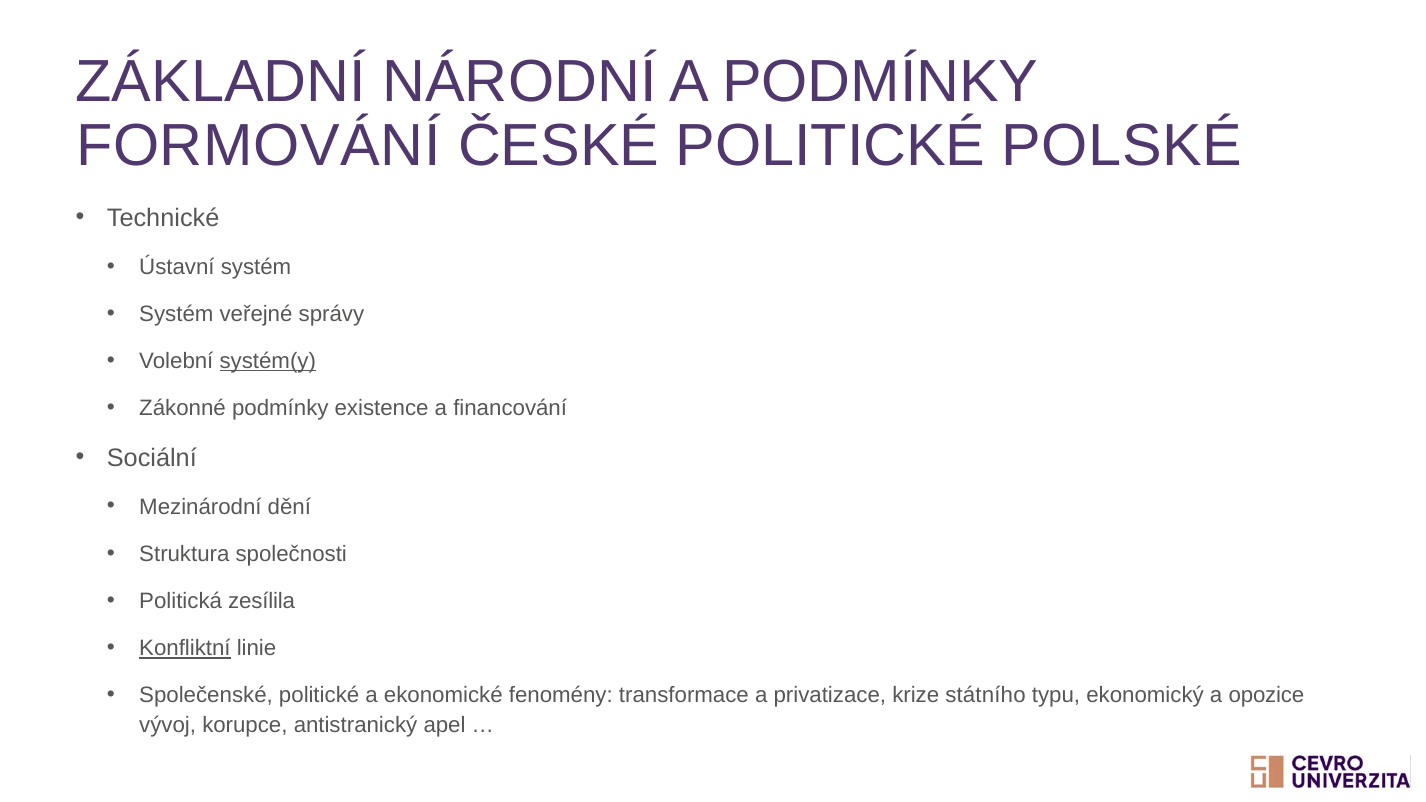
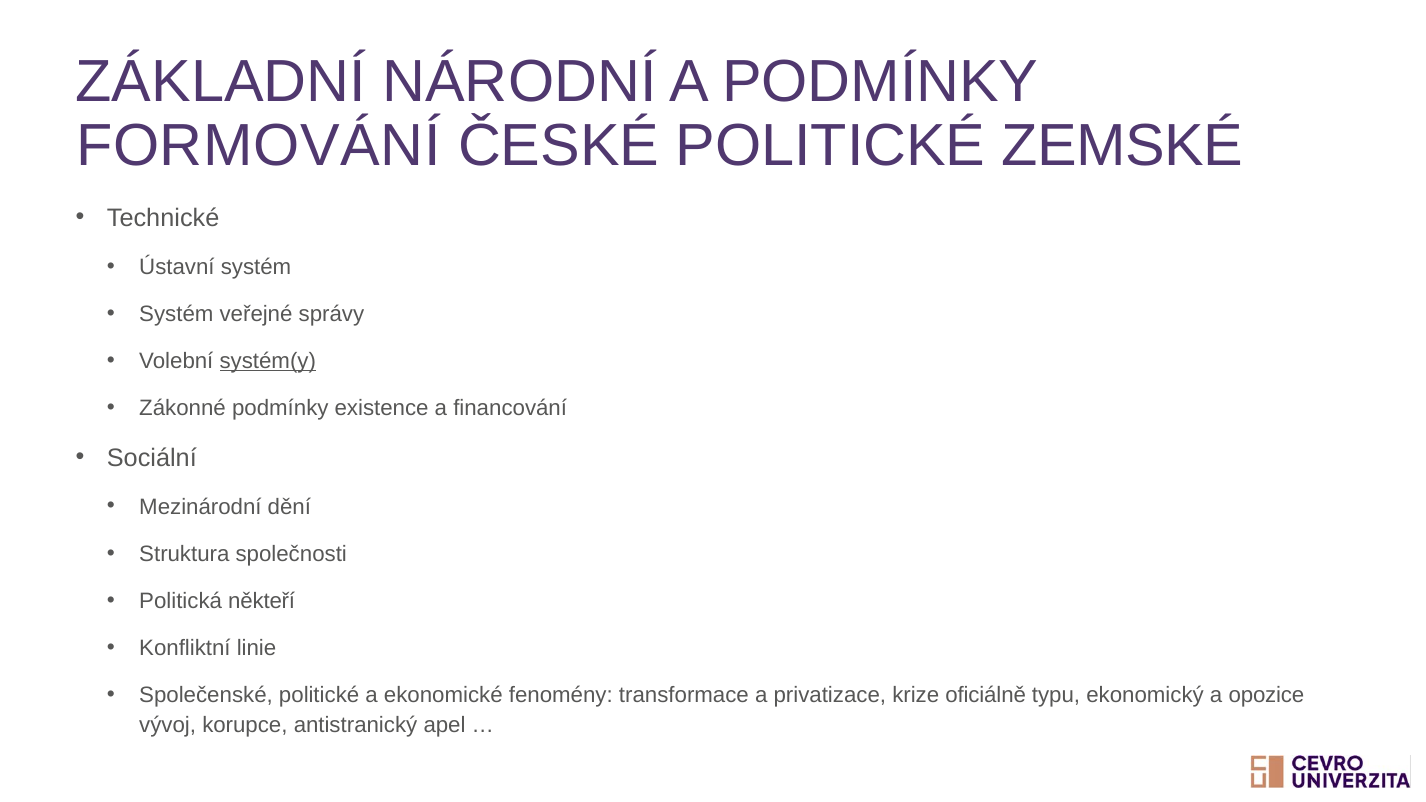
POLSKÉ: POLSKÉ -> ZEMSKÉ
zesílila: zesílila -> někteří
Konfliktní underline: present -> none
státního: státního -> oficiálně
